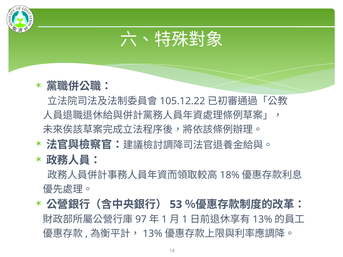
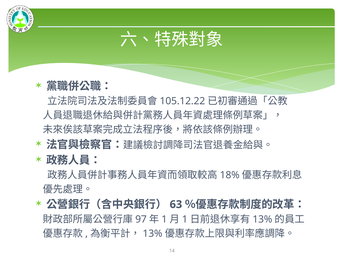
53: 53 -> 63
